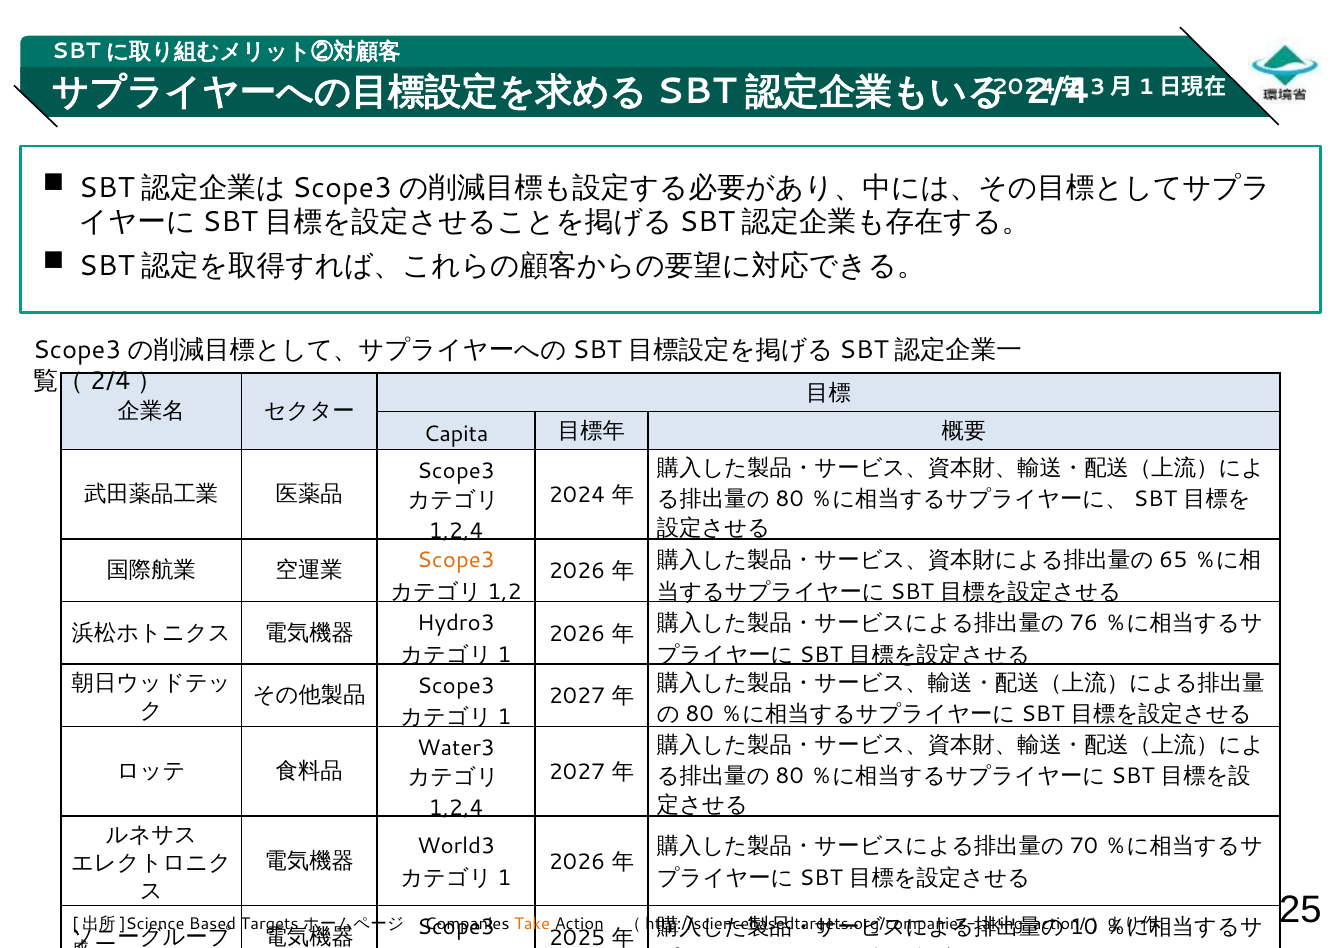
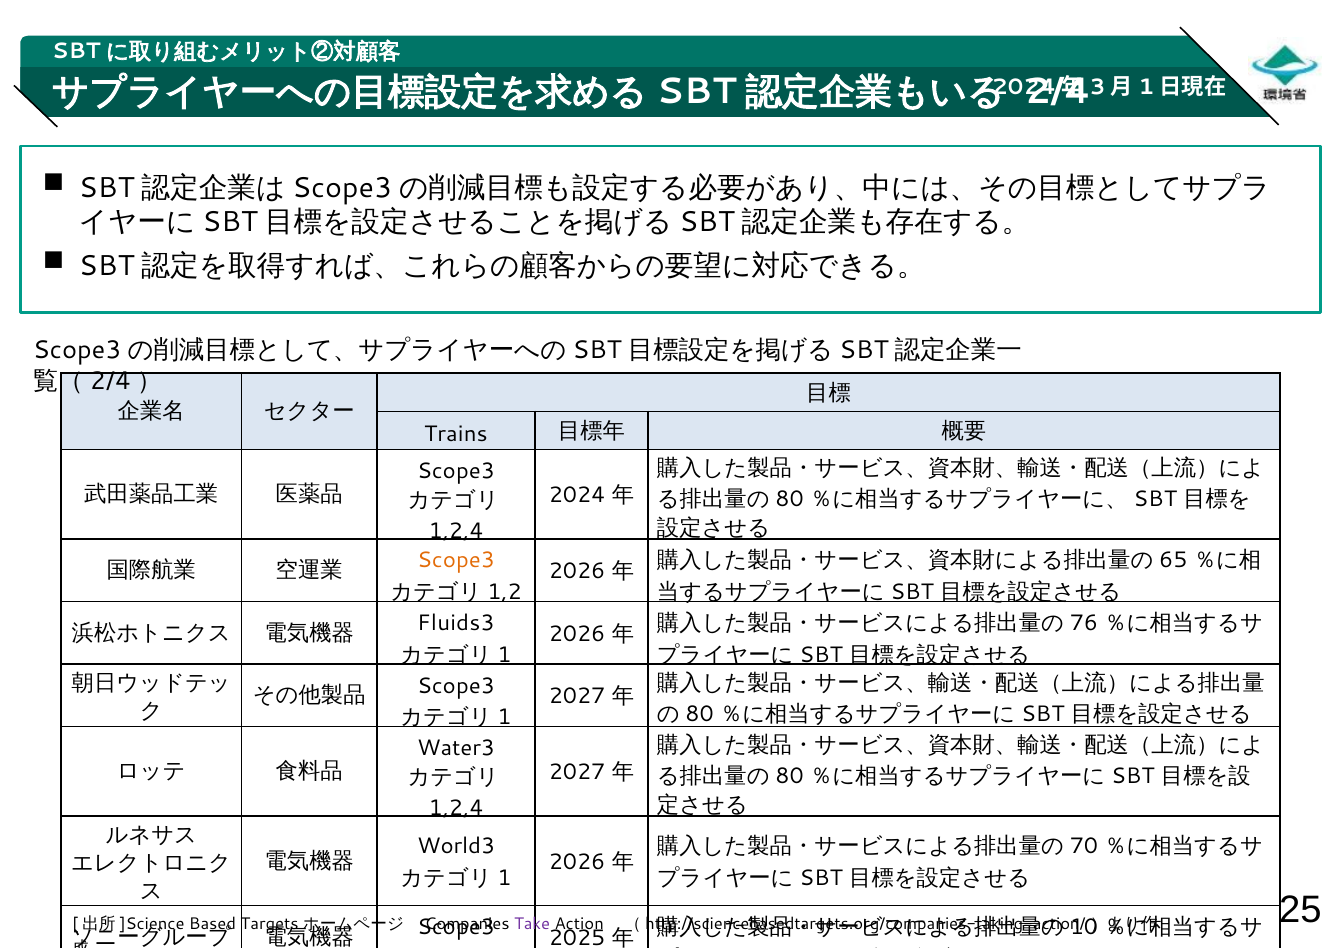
Capita: Capita -> Trains
Hydro3: Hydro3 -> Fluids3
Take colour: orange -> purple
